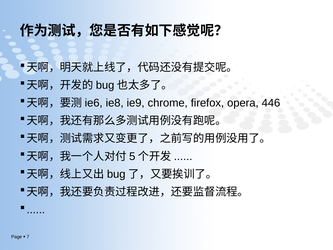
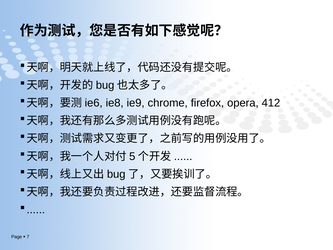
446: 446 -> 412
